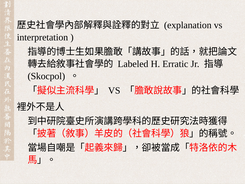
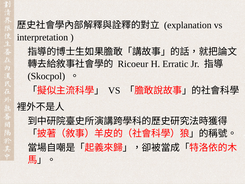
Labeled: Labeled -> Ricoeur
